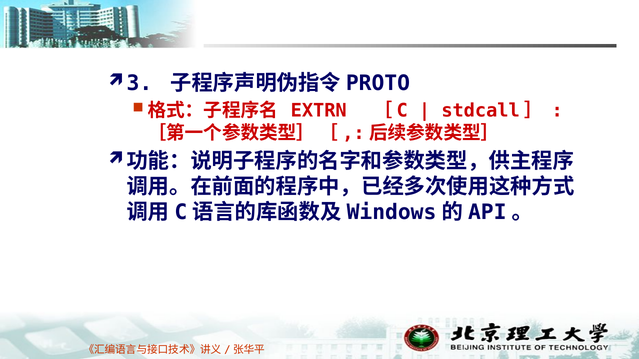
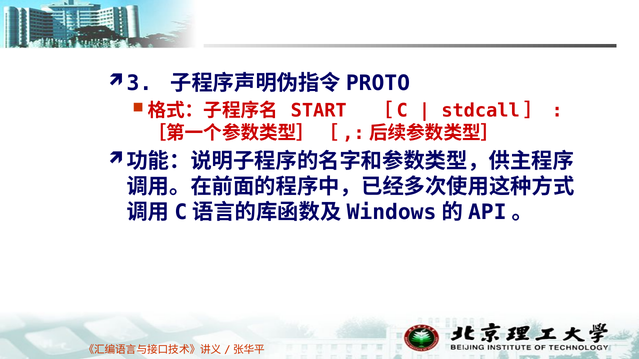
EXTRN: EXTRN -> START
